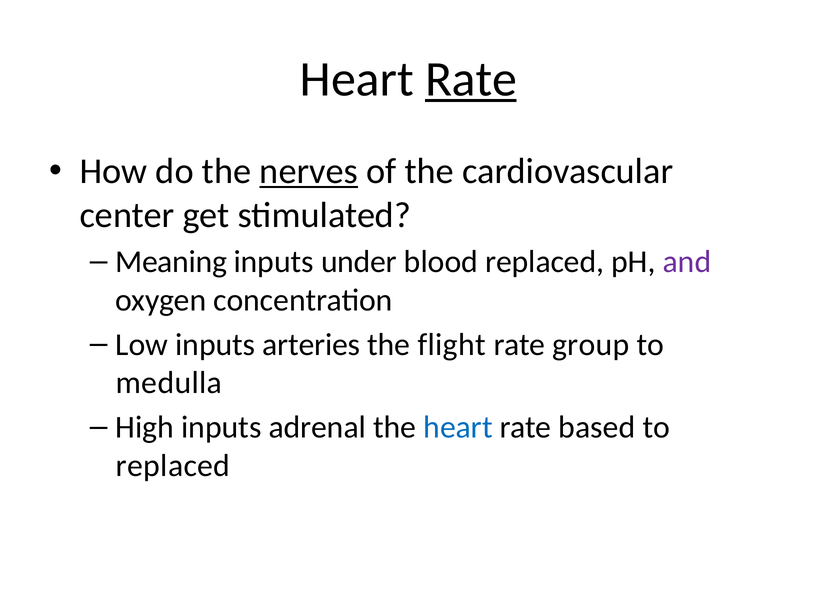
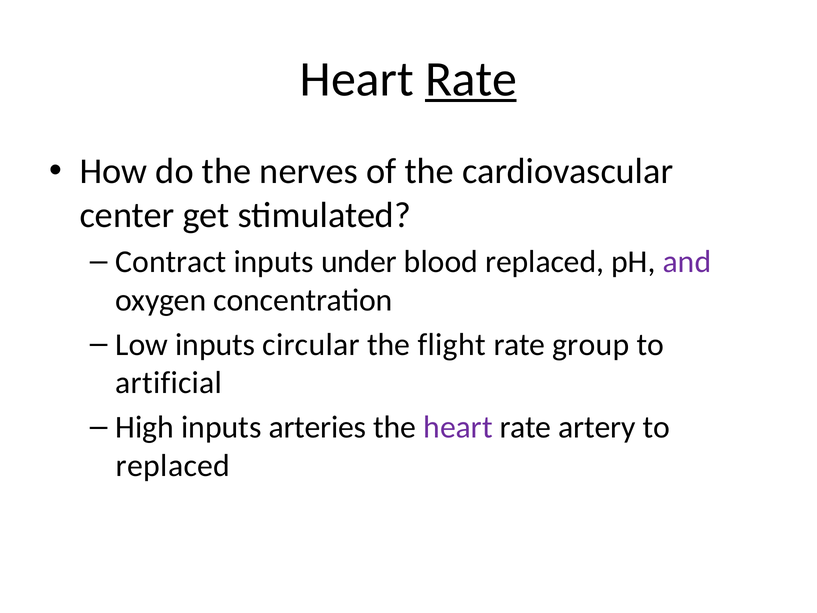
nerves underline: present -> none
Meaning: Meaning -> Contract
arteries: arteries -> circular
medulla: medulla -> artificial
adrenal: adrenal -> arteries
heart at (458, 427) colour: blue -> purple
based: based -> artery
